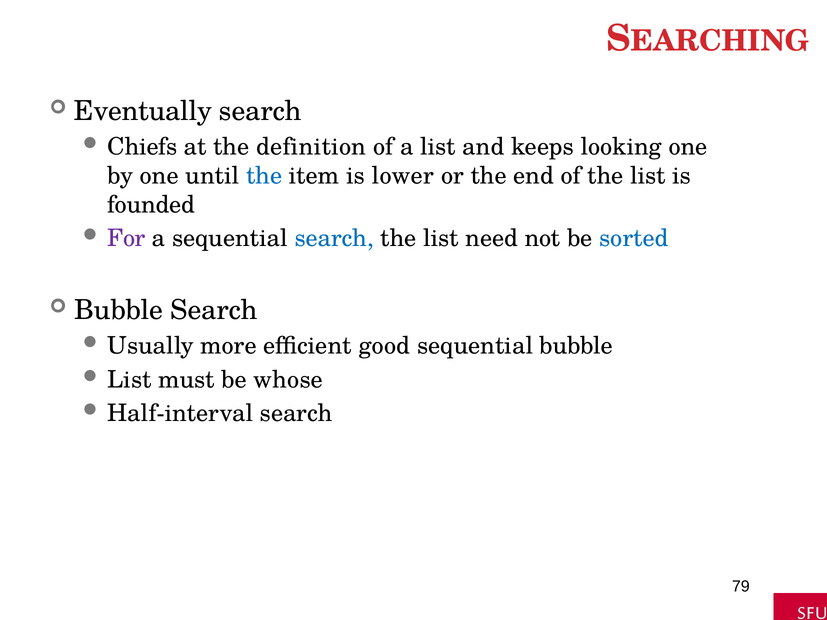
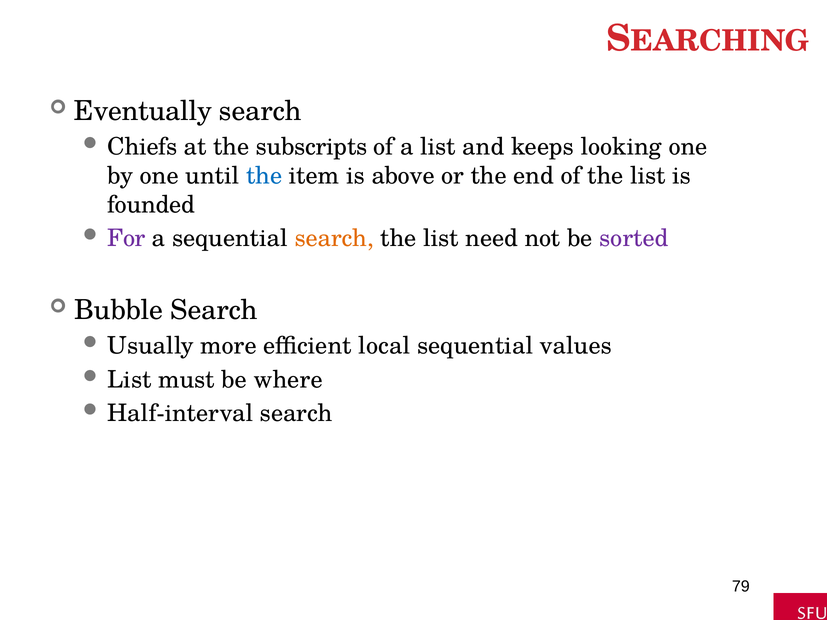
definition: definition -> subscripts
lower: lower -> above
search at (334, 239) colour: blue -> orange
sorted colour: blue -> purple
good: good -> local
sequential bubble: bubble -> values
whose: whose -> where
